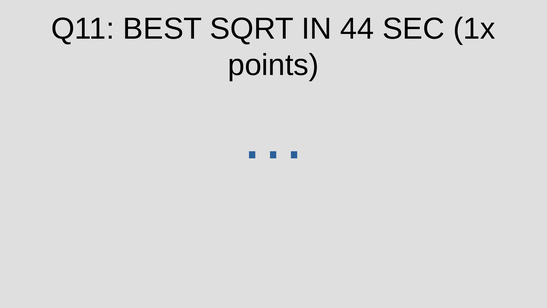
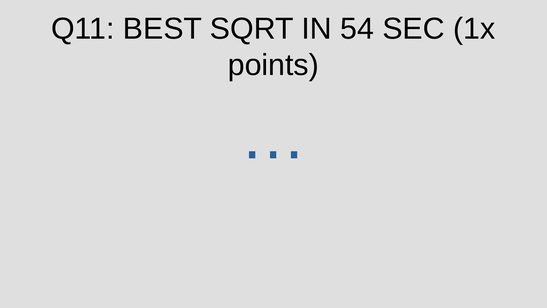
44: 44 -> 54
